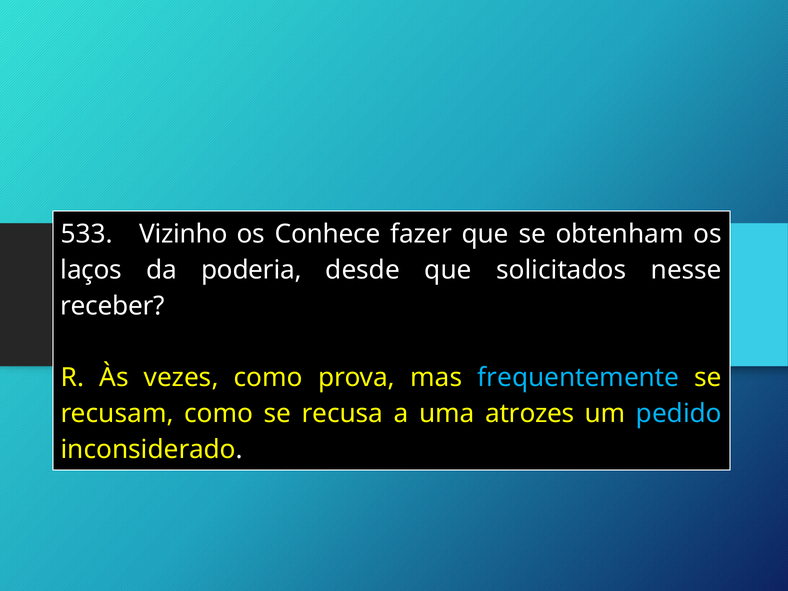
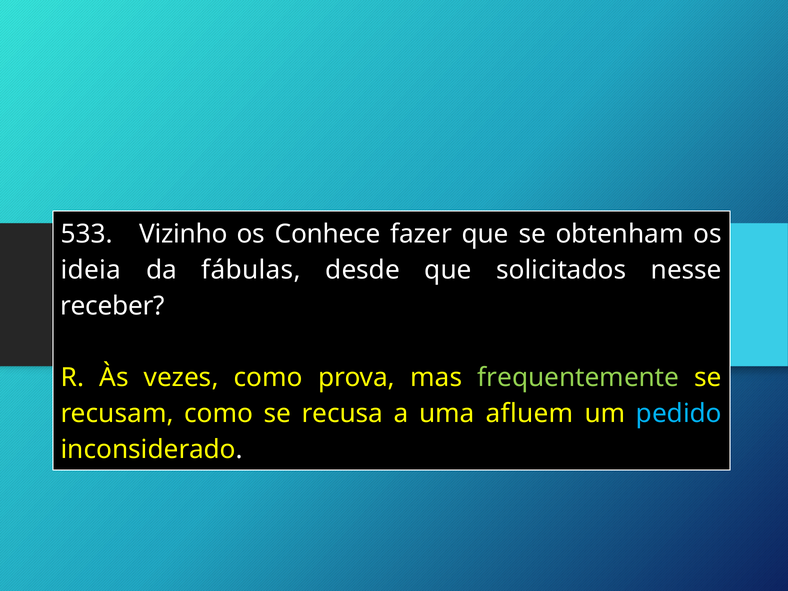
laços: laços -> ideia
poderia: poderia -> fábulas
frequentemente colour: light blue -> light green
atrozes: atrozes -> afluem
